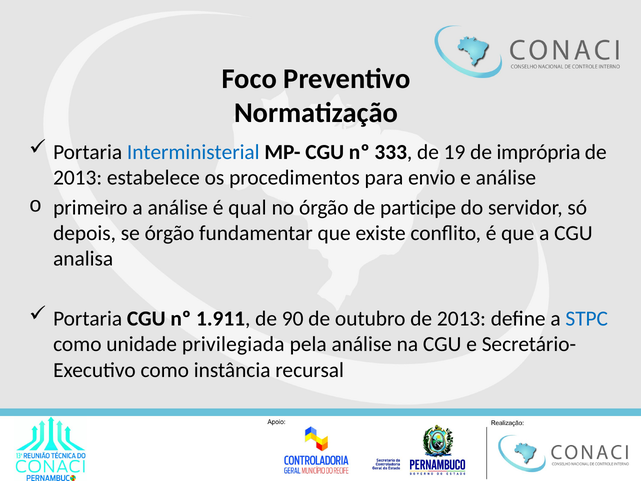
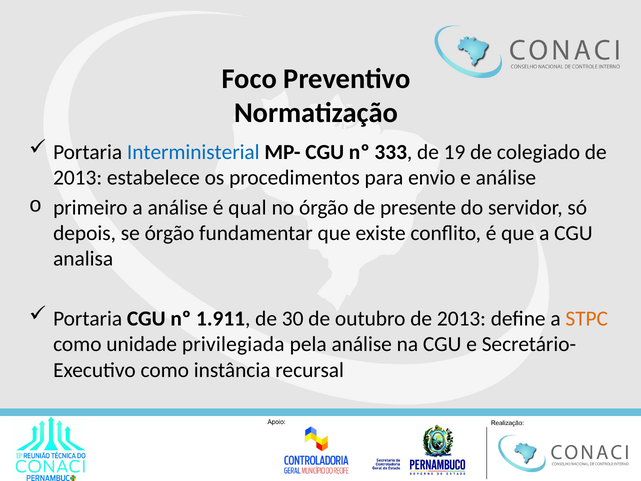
imprópria: imprópria -> colegiado
participe: participe -> presente
90: 90 -> 30
STPC colour: blue -> orange
